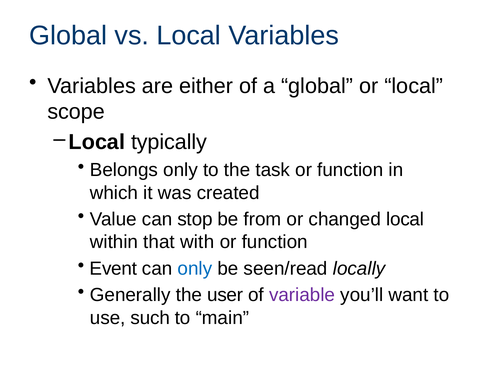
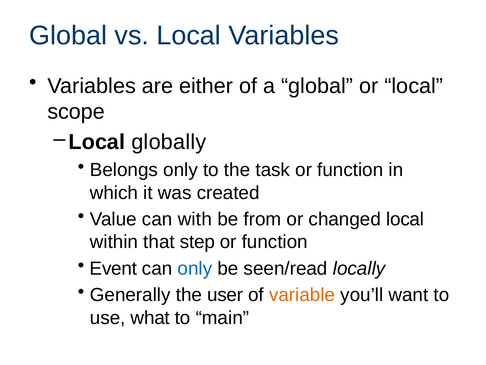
typically: typically -> globally
stop: stop -> with
with: with -> step
variable colour: purple -> orange
such: such -> what
